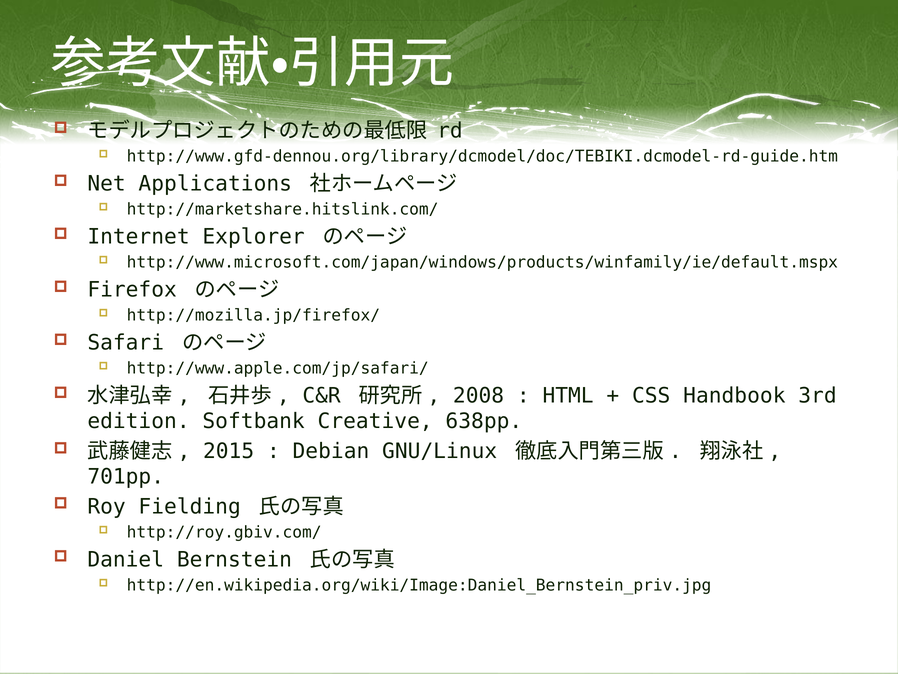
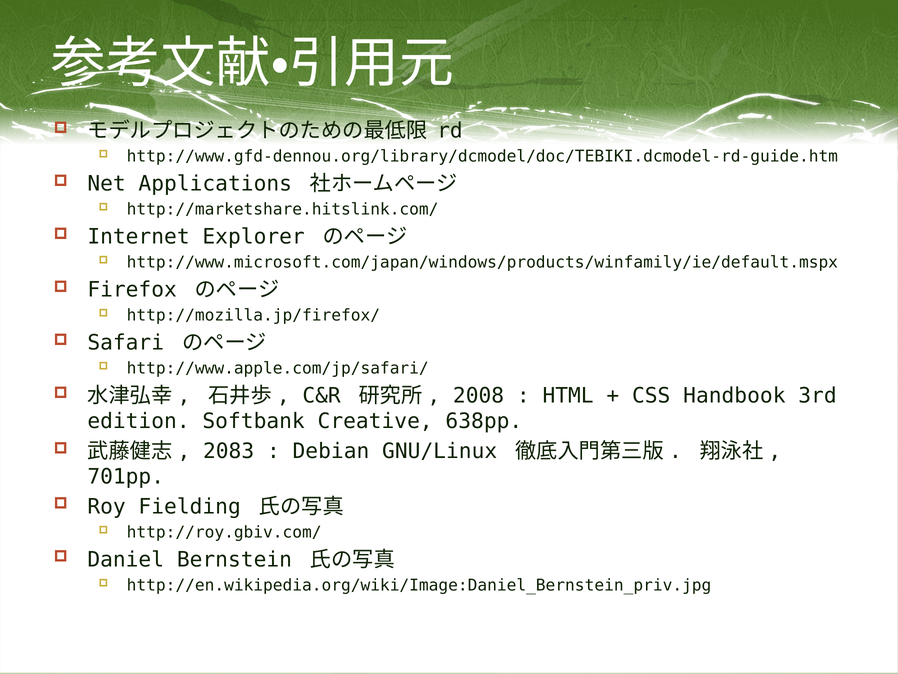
2015: 2015 -> 2083
